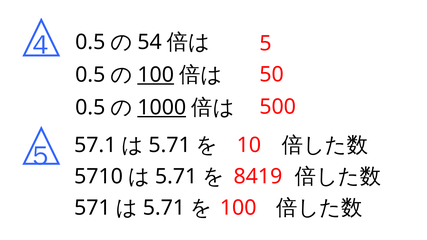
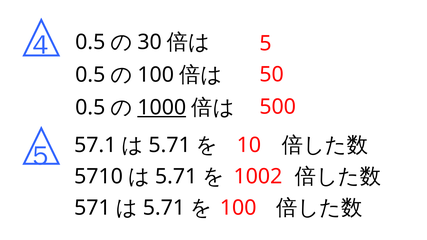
54: 54 -> 30
100 at (156, 75) underline: present -> none
8419: 8419 -> 1002
